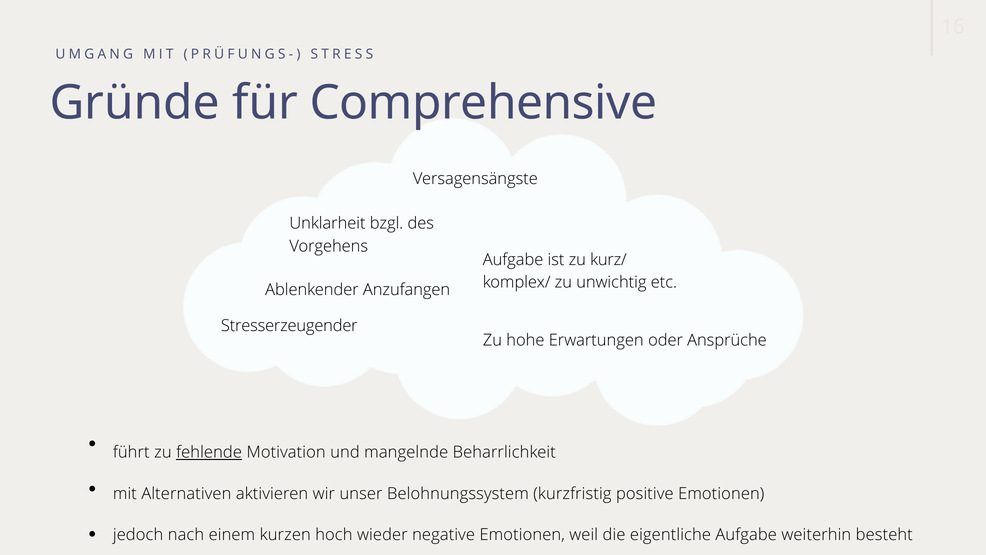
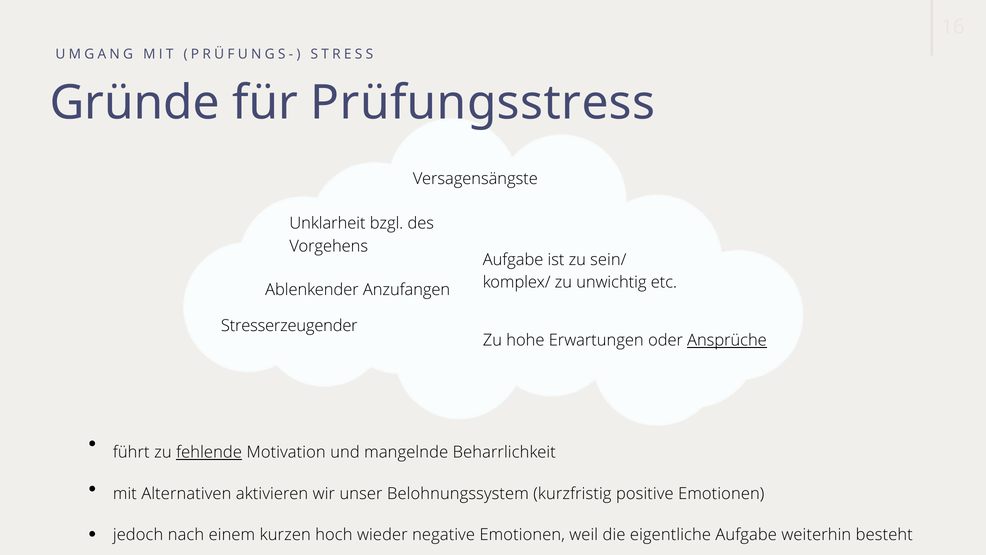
Comprehensive: Comprehensive -> Prüfungsstress
kurz/: kurz/ -> sein/
Ansprüche underline: none -> present
